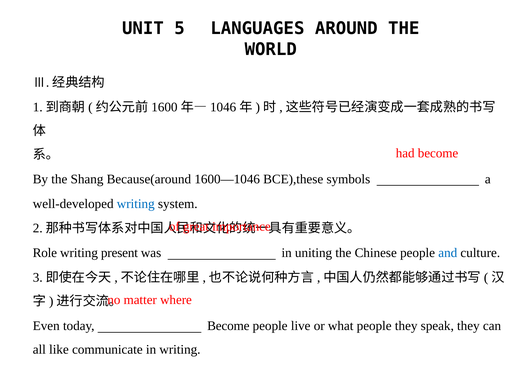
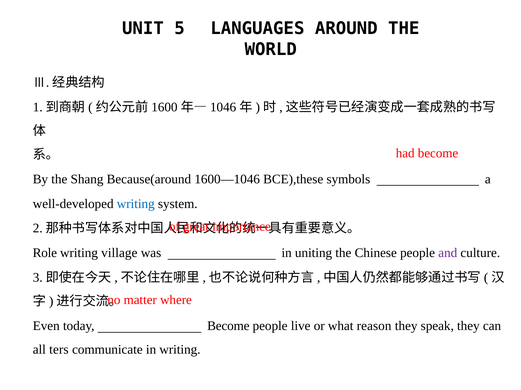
present: present -> village
and colour: blue -> purple
what people: people -> reason
like: like -> ters
